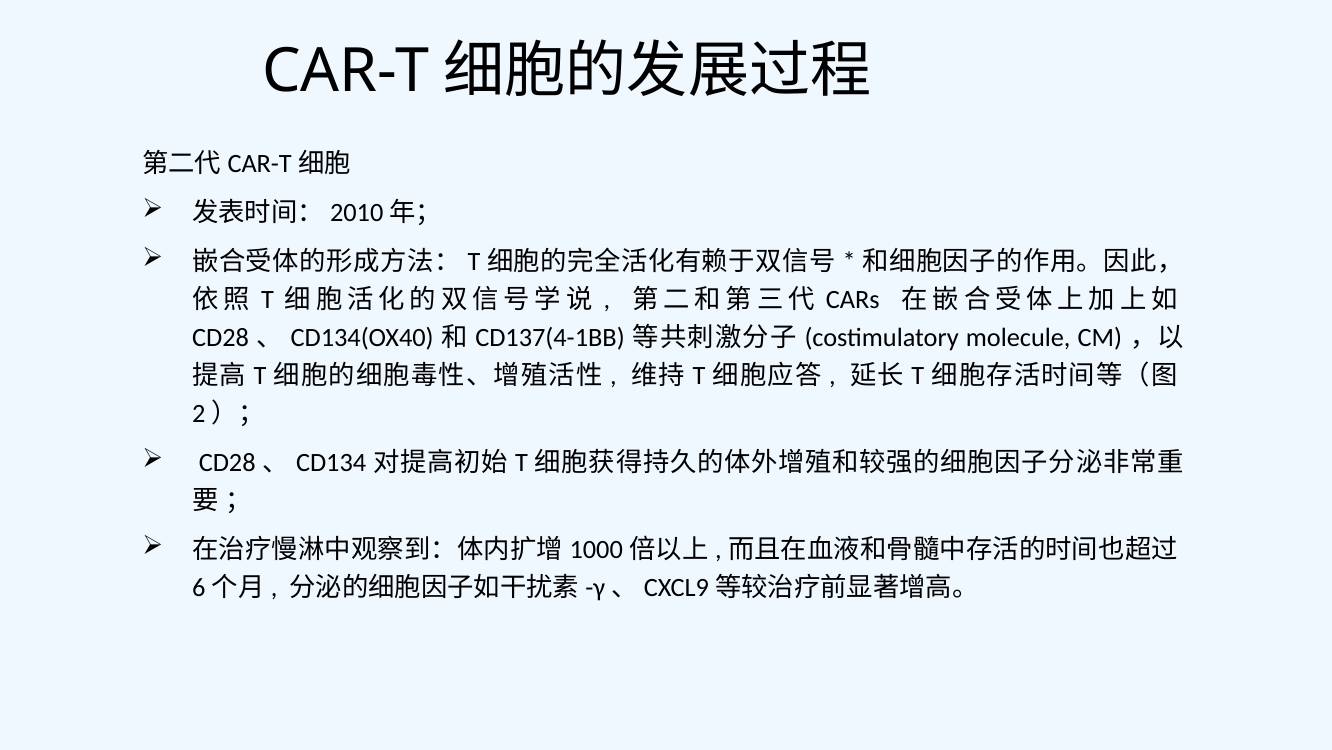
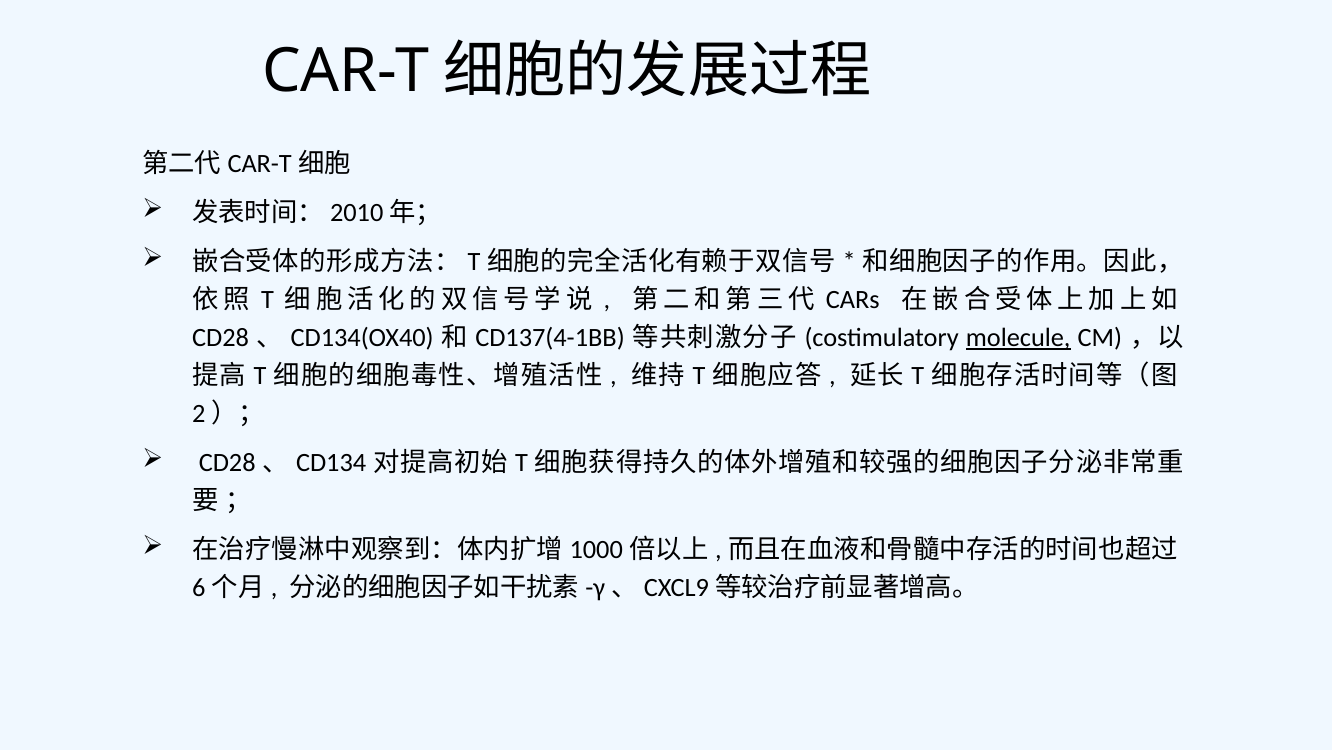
molecule underline: none -> present
